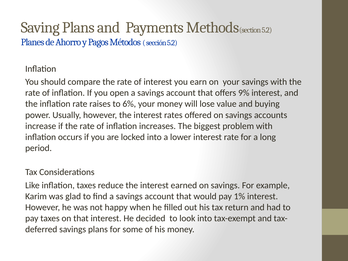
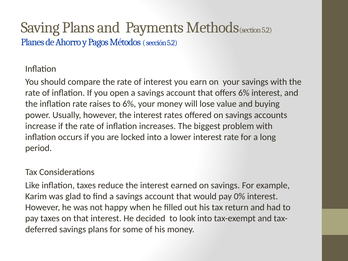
offers 9%: 9% -> 6%
1%: 1% -> 0%
